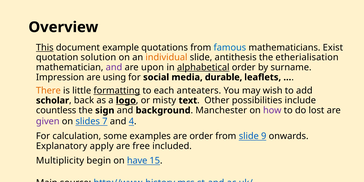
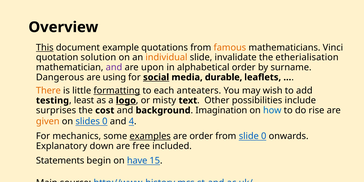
famous colour: blue -> orange
Exist: Exist -> Vinci
antithesis: antithesis -> invalidate
alphabetical underline: present -> none
Impression: Impression -> Dangerous
social underline: none -> present
scholar: scholar -> testing
back: back -> least
countless: countless -> surprises
sign: sign -> cost
Manchester: Manchester -> Imagination
how colour: purple -> blue
lost: lost -> rise
given colour: purple -> orange
slides 7: 7 -> 0
calculation: calculation -> mechanics
examples underline: none -> present
slide 9: 9 -> 0
apply: apply -> down
Multiplicity: Multiplicity -> Statements
